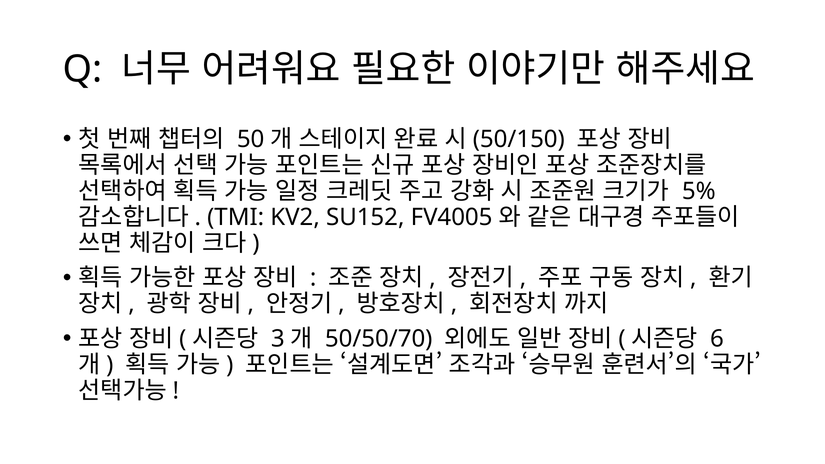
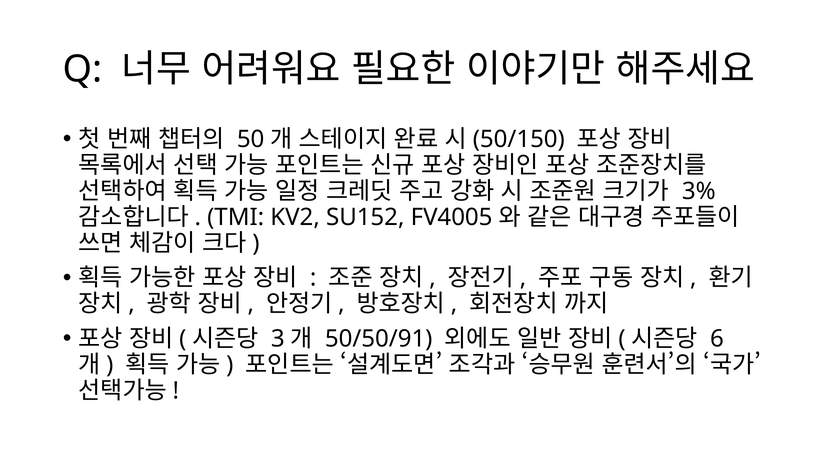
5%: 5% -> 3%
50/50/70: 50/50/70 -> 50/50/91
